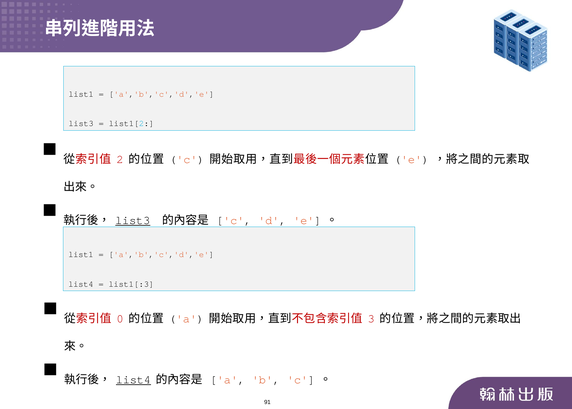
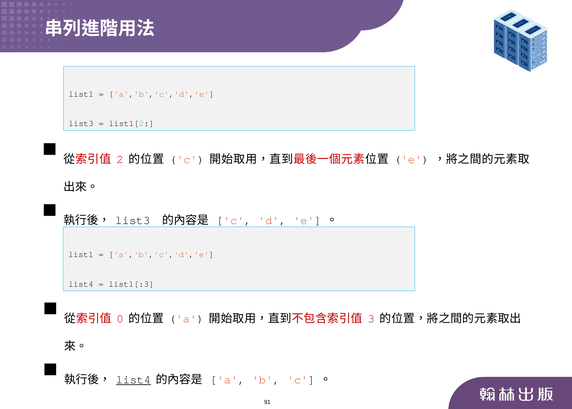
list3 at (133, 220) underline: present -> none
